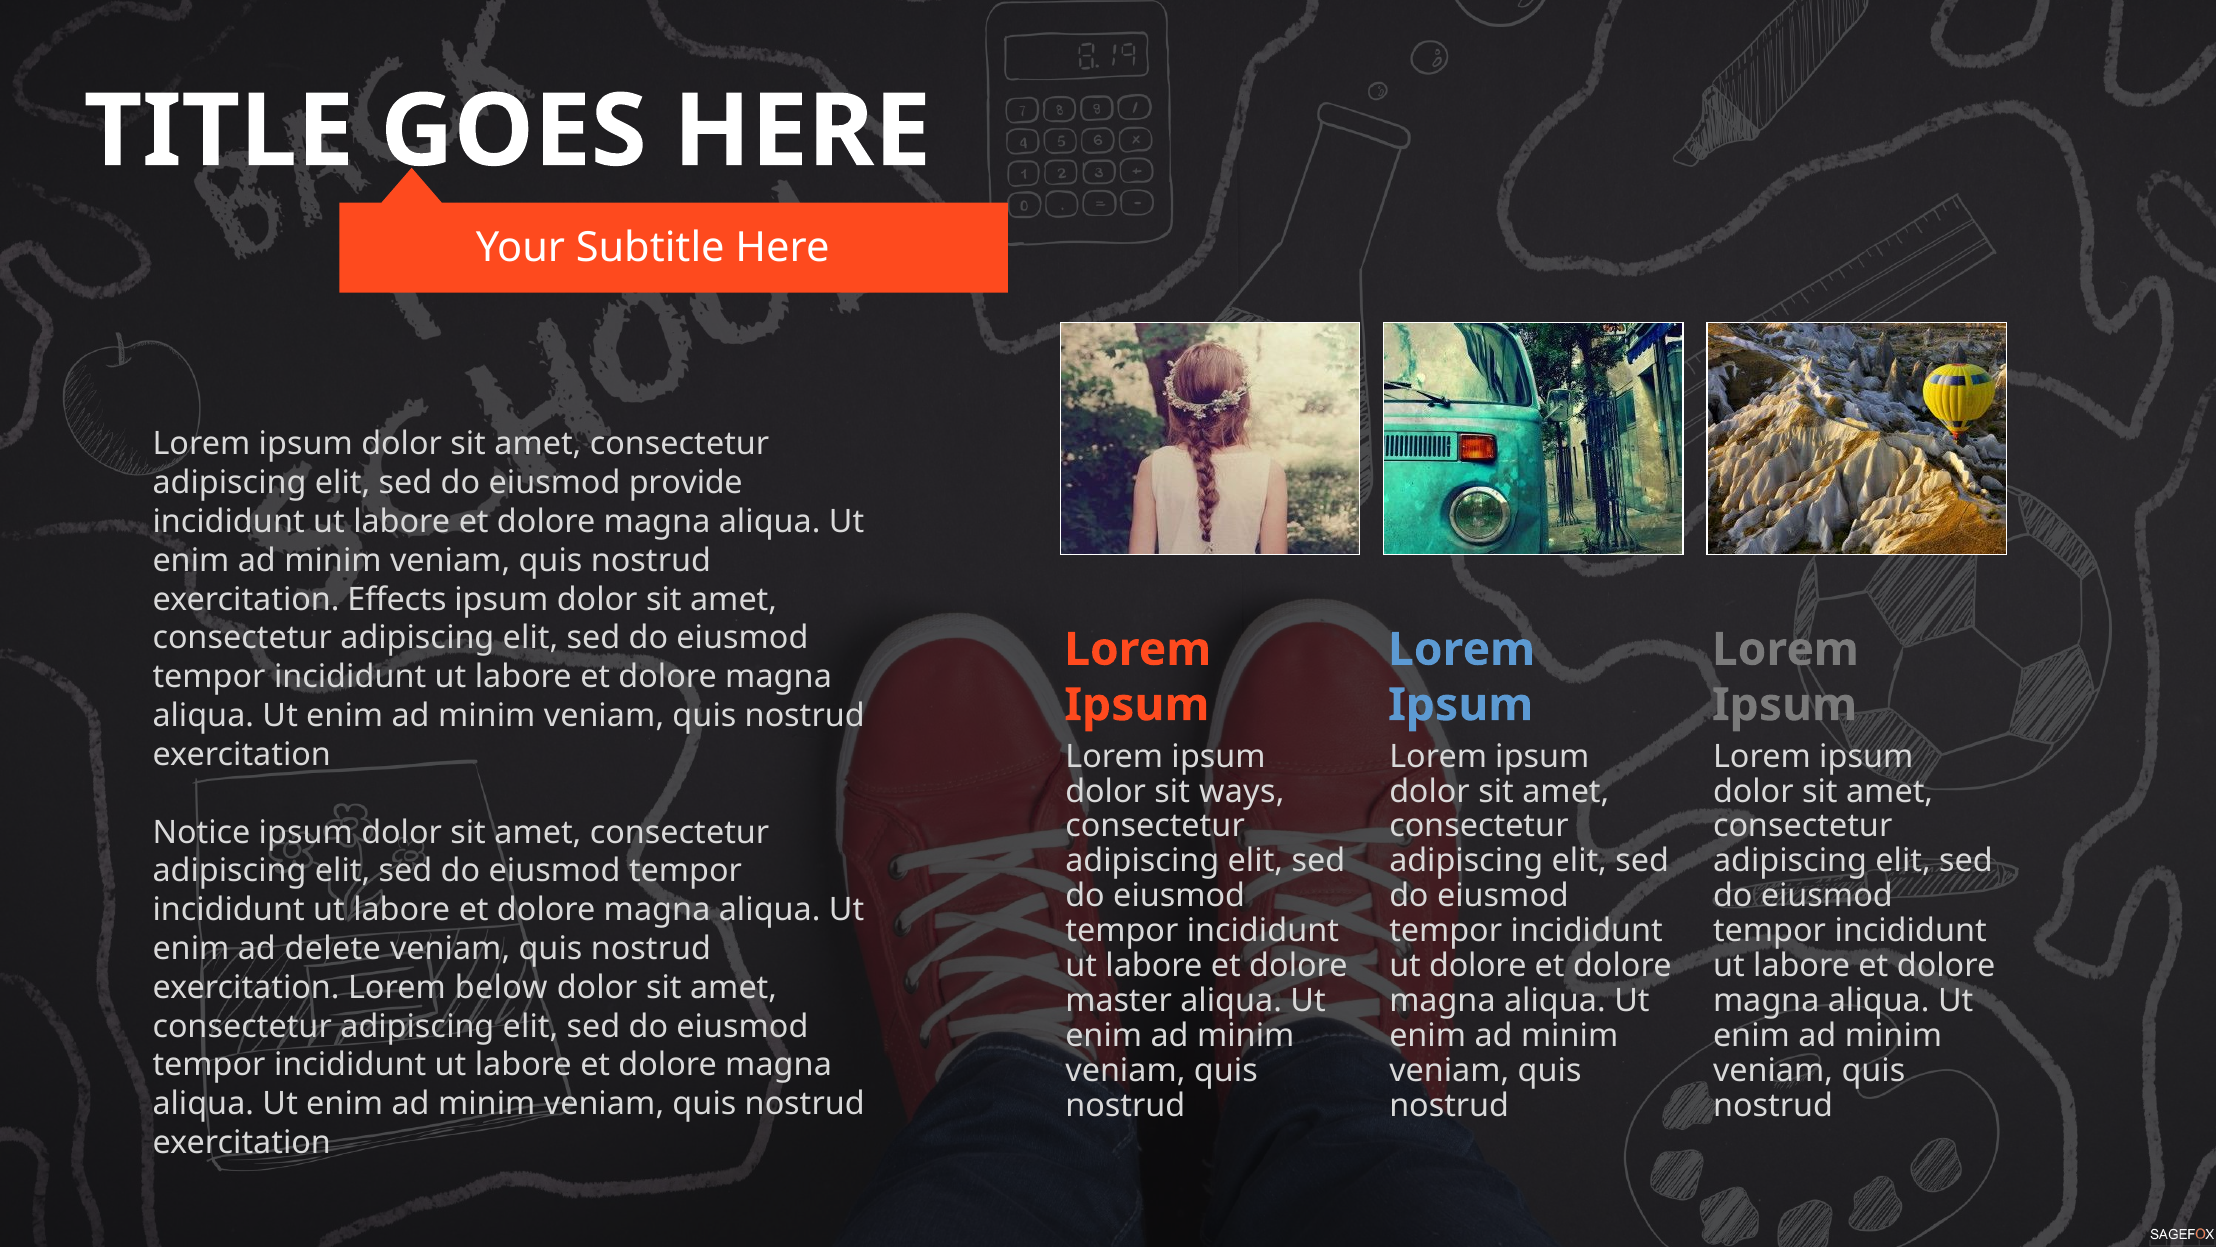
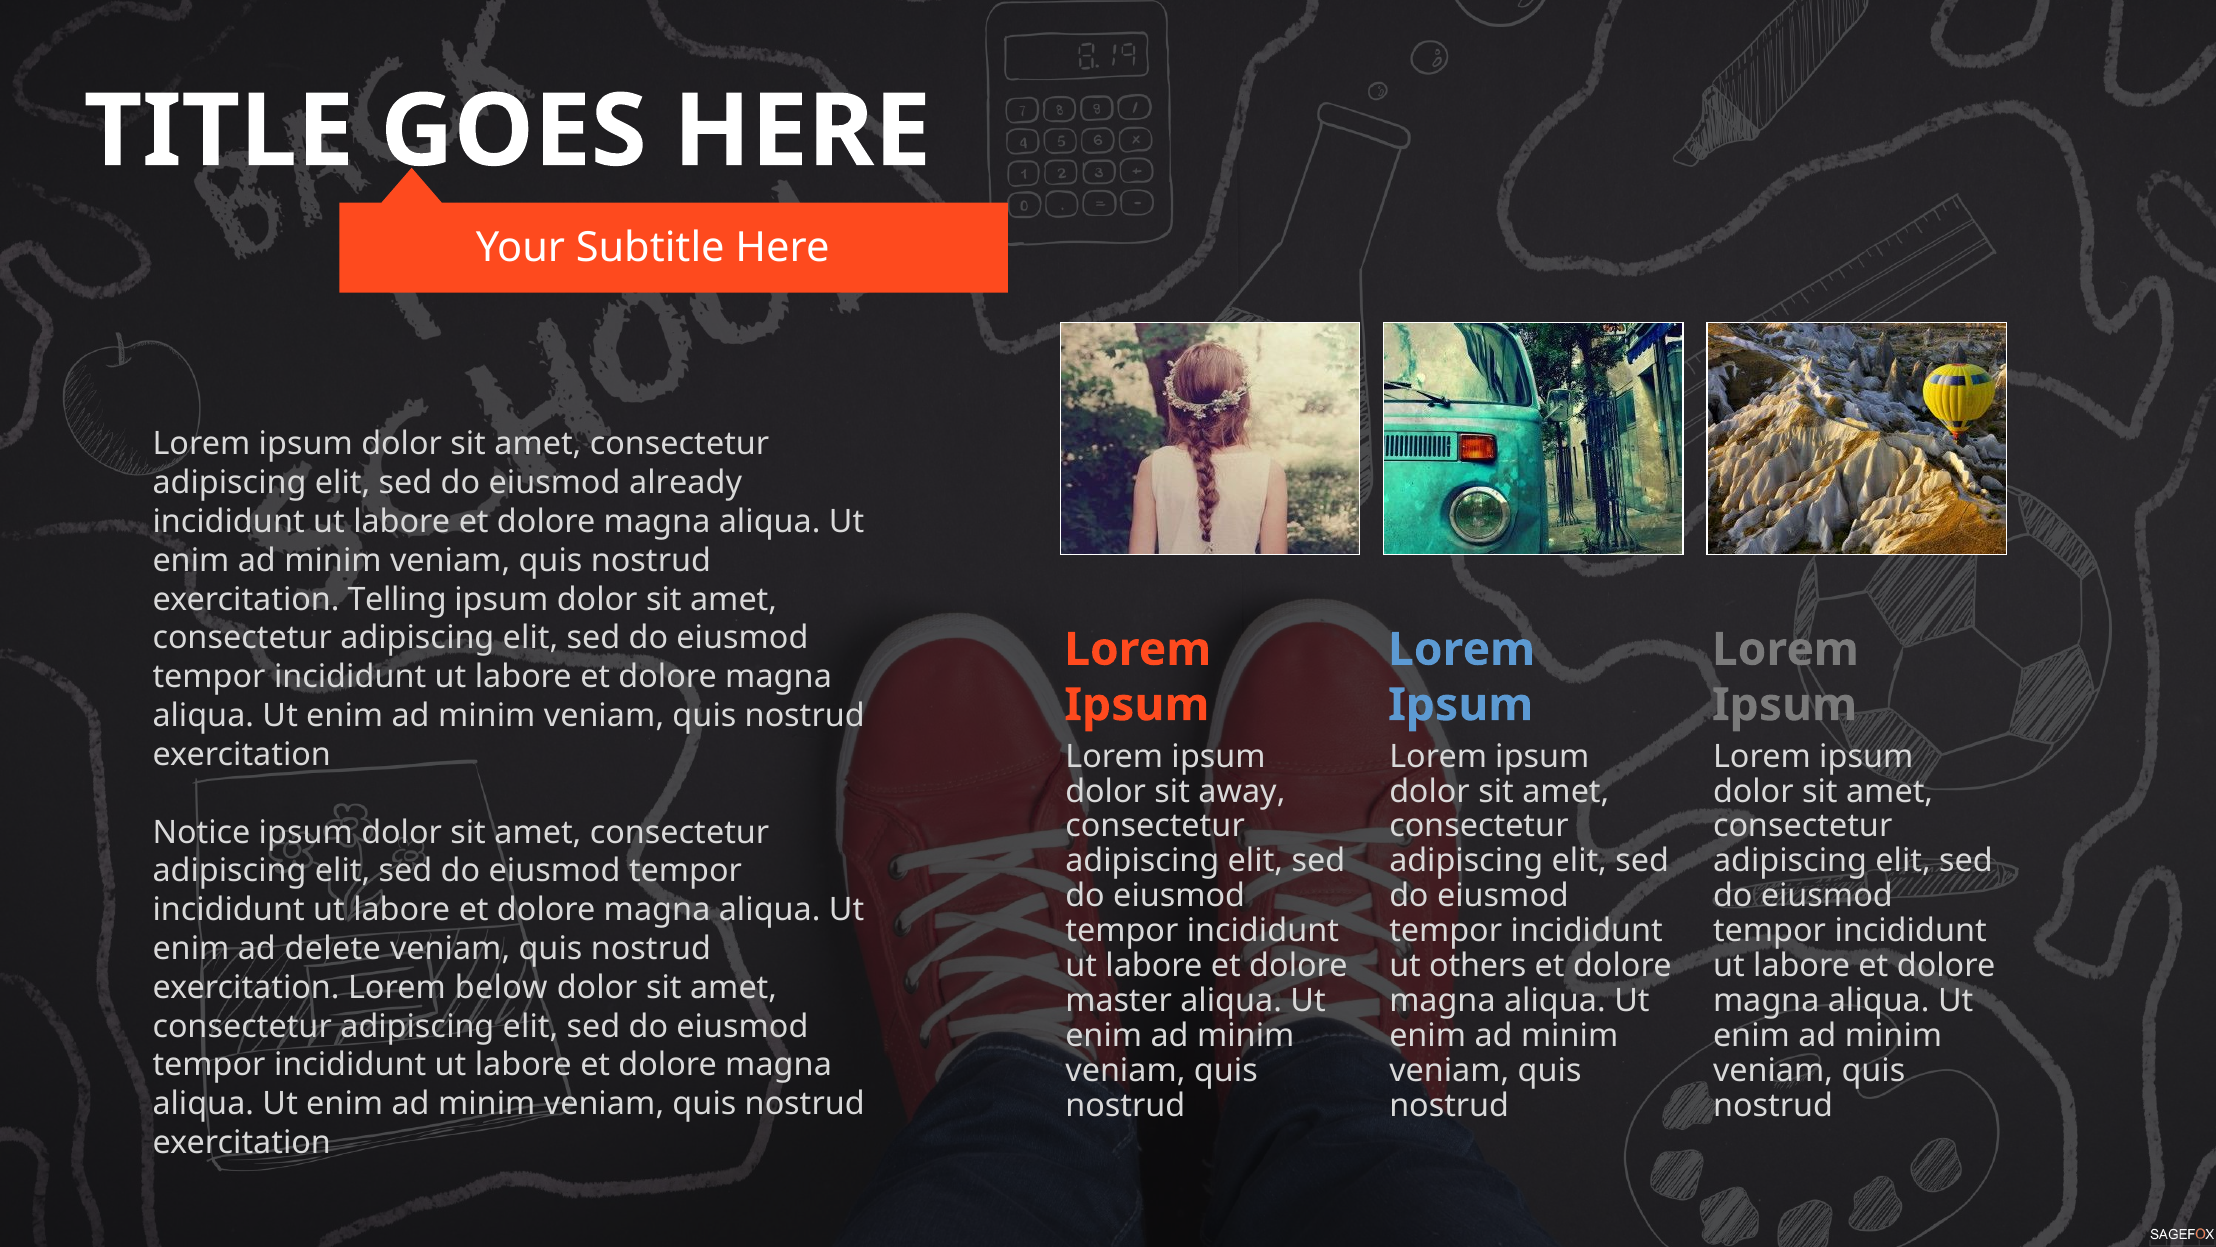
provide: provide -> already
Effects: Effects -> Telling
ways: ways -> away
ut dolore: dolore -> others
